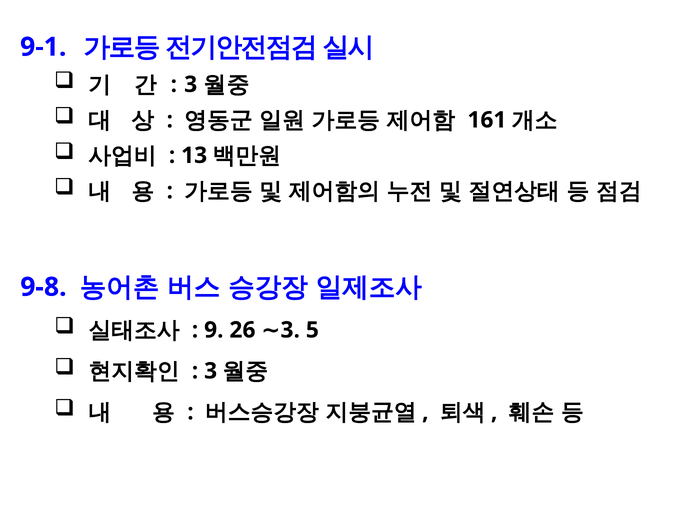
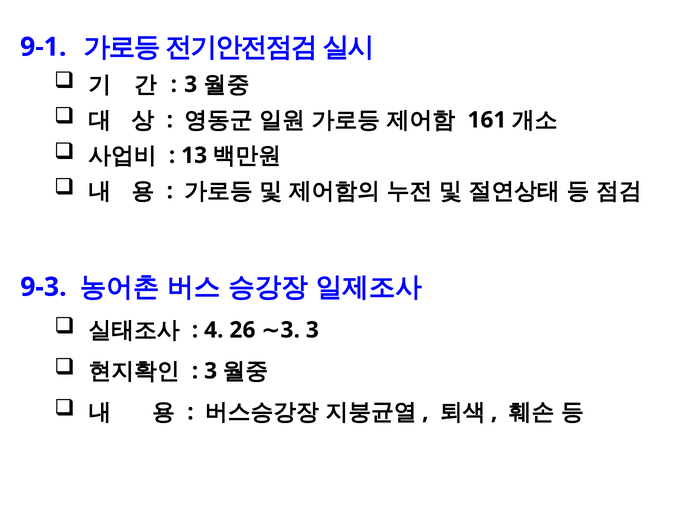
9-8: 9-8 -> 9-3
9: 9 -> 4
5 at (312, 330): 5 -> 3
